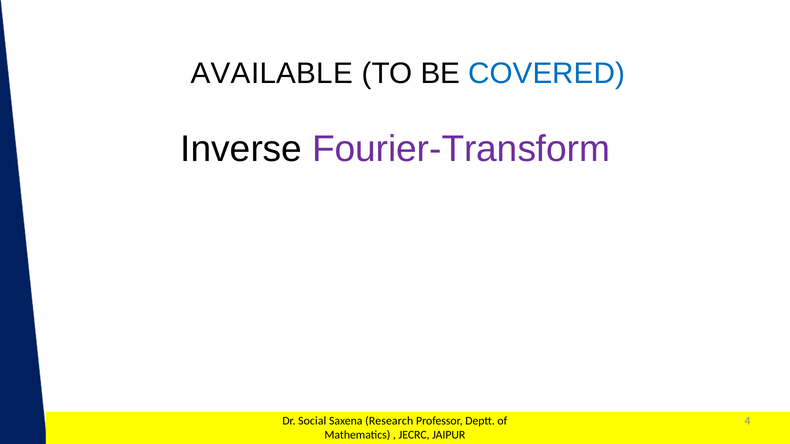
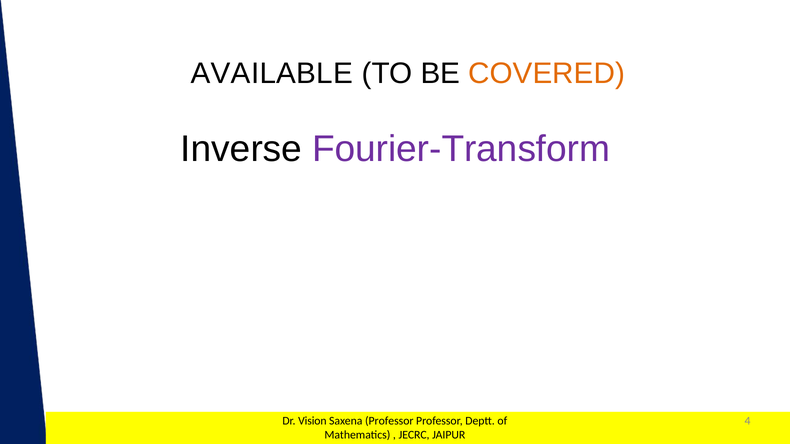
COVERED colour: blue -> orange
Social: Social -> Vision
Saxena Research: Research -> Professor
